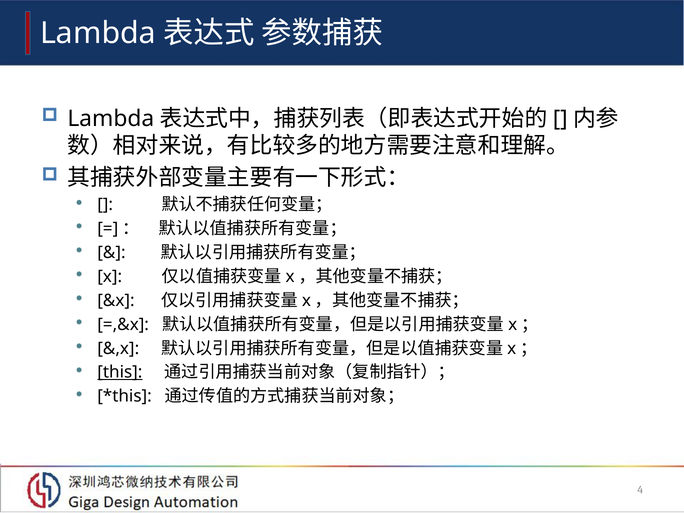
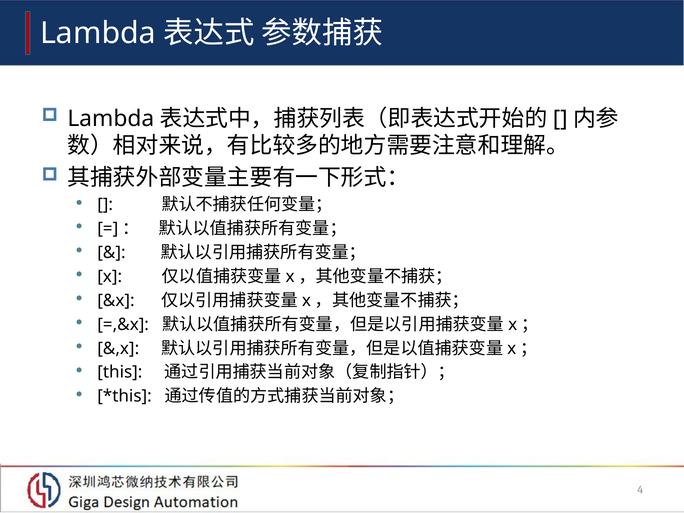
this underline: present -> none
